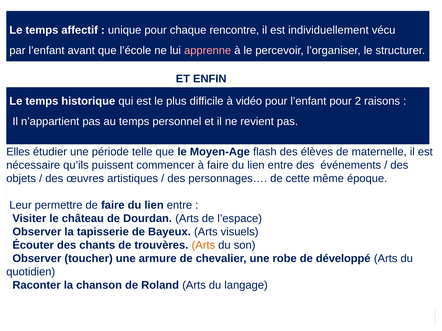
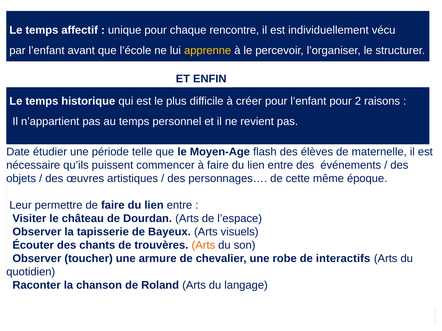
apprenne colour: pink -> yellow
vidéo: vidéo -> créer
Elles: Elles -> Date
développé: développé -> interactifs
